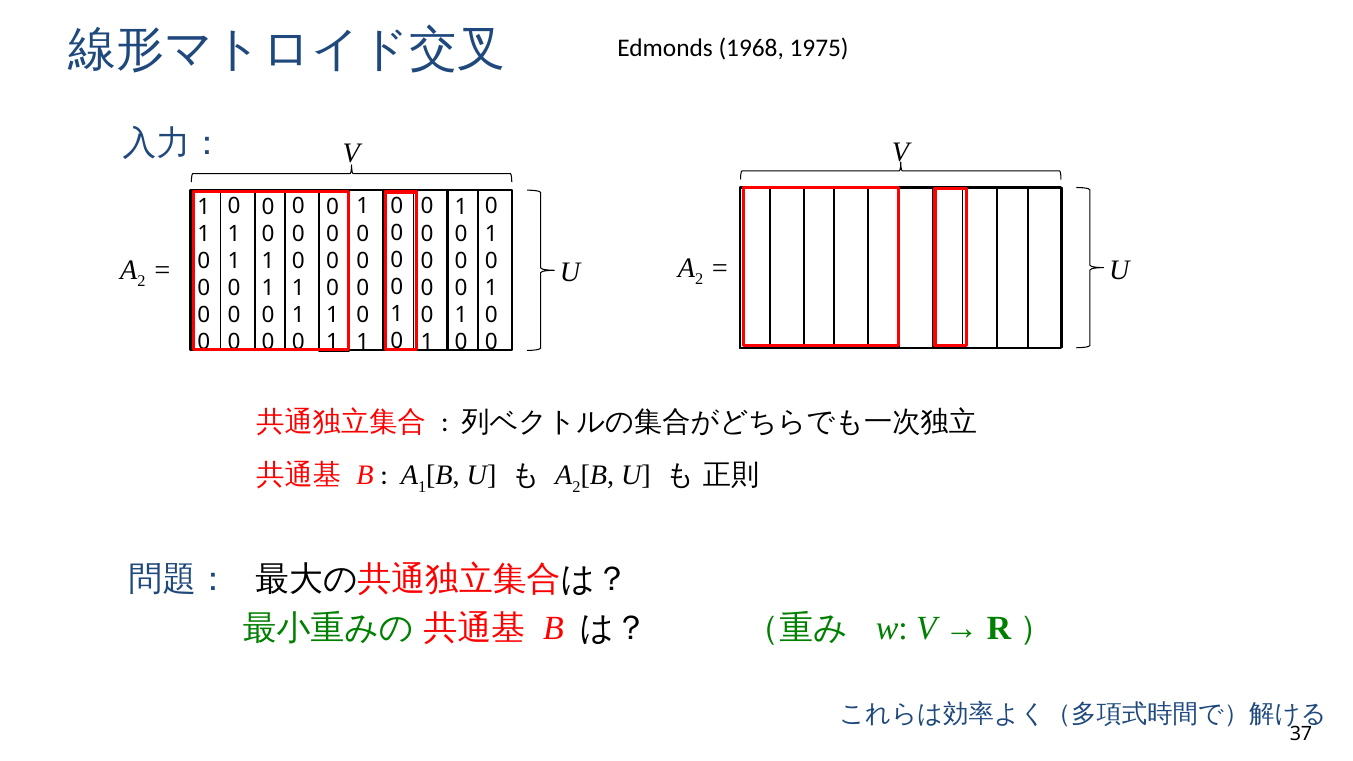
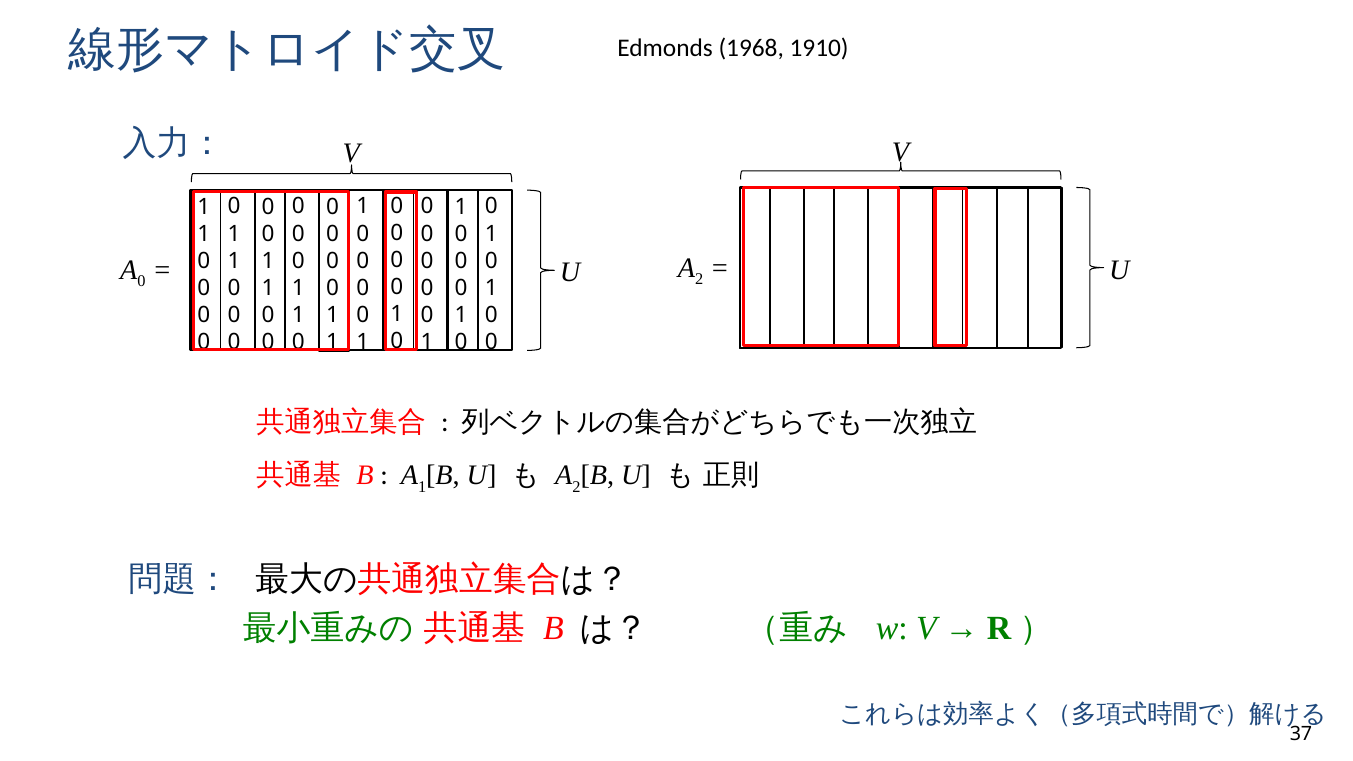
1975: 1975 -> 1910
2 at (142, 282): 2 -> 0
